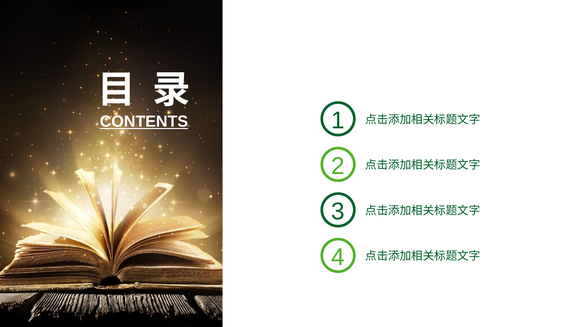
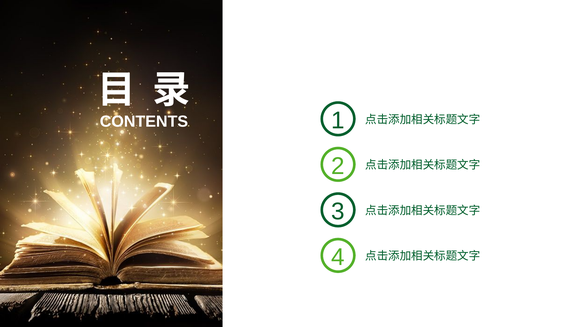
CONTENTS underline: present -> none
